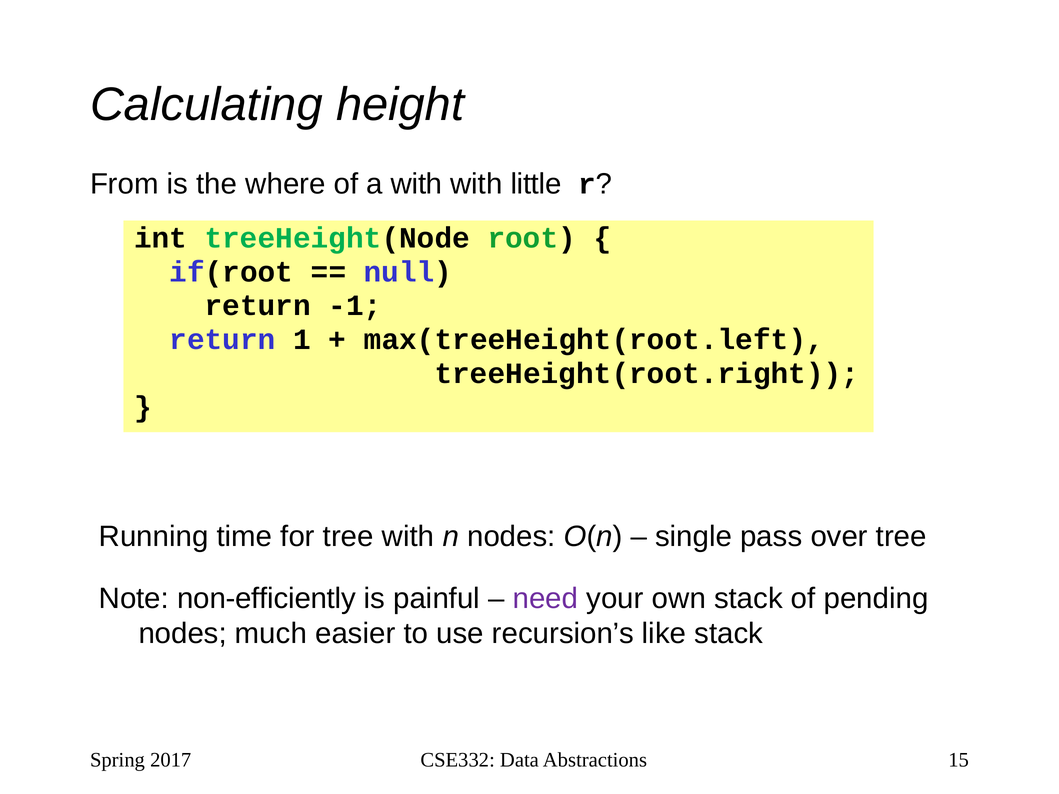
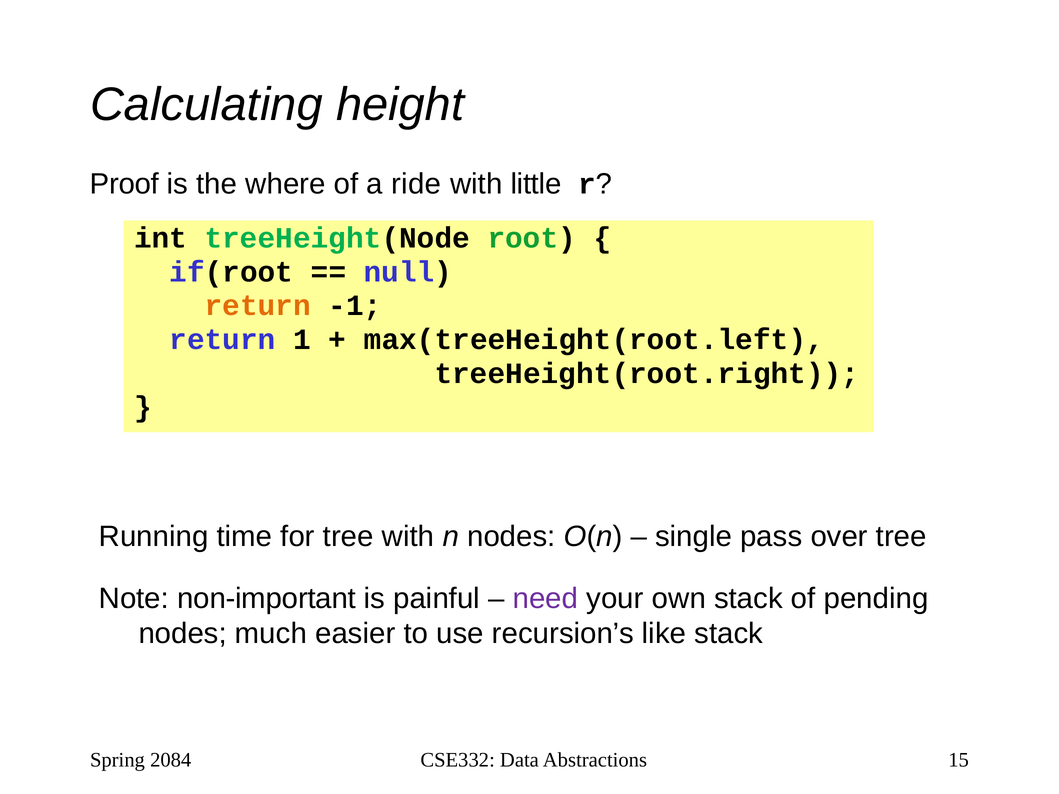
From: From -> Proof
a with: with -> ride
return at (258, 306) colour: black -> orange
non-efficiently: non-efficiently -> non-important
2017: 2017 -> 2084
